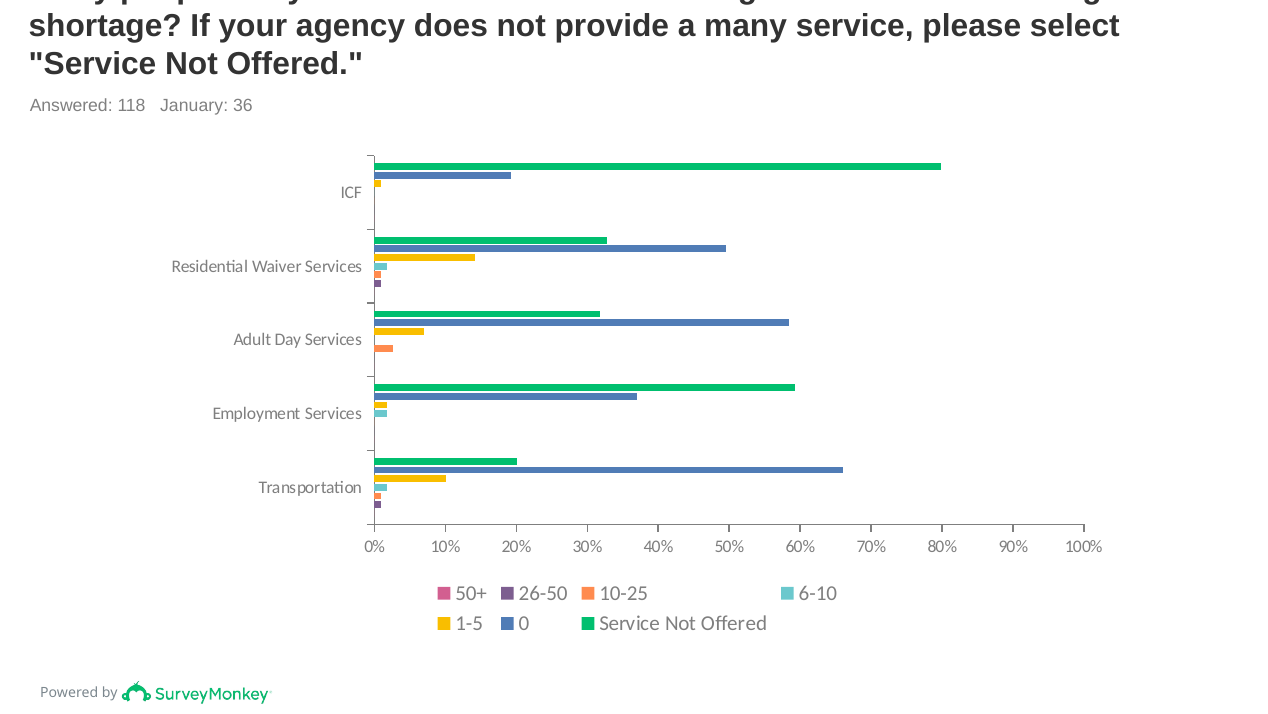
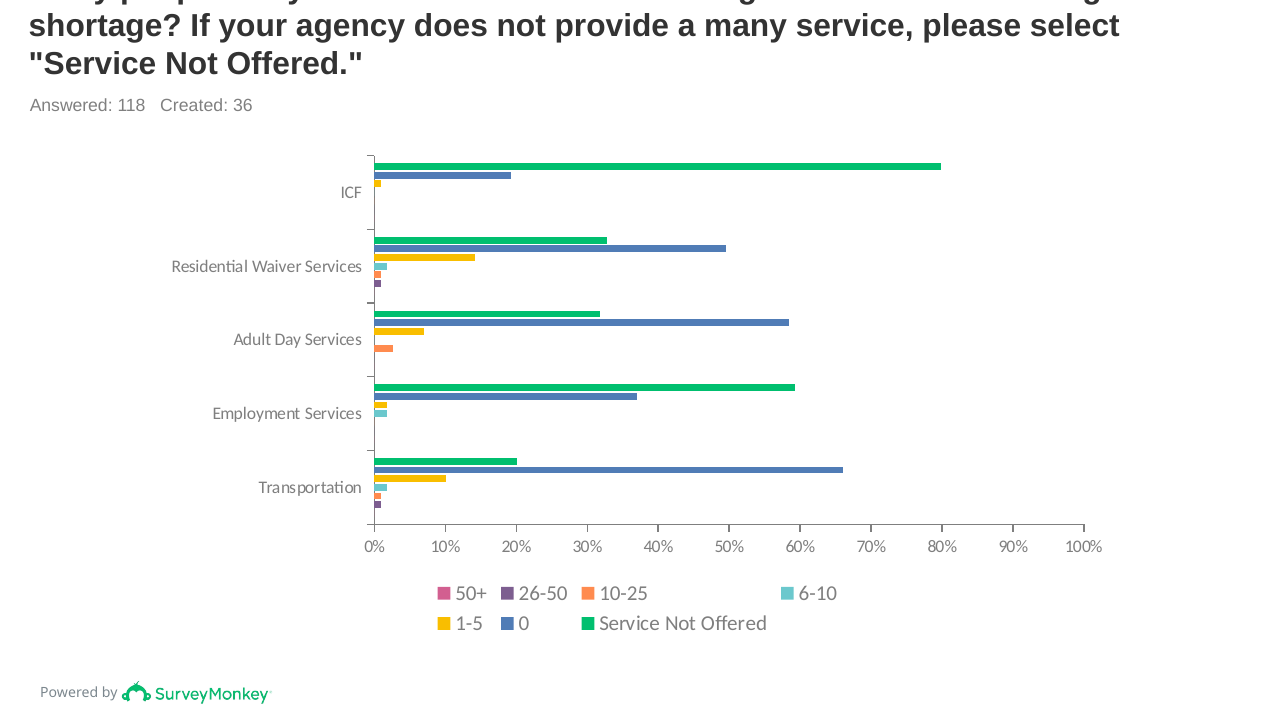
January: January -> Created
